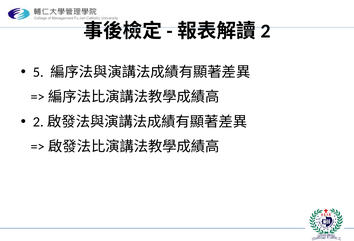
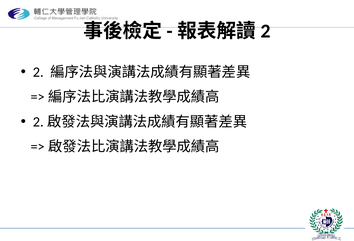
5: 5 -> 2
